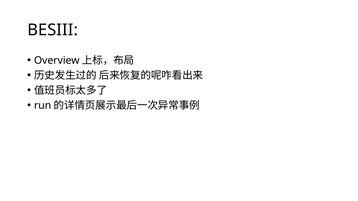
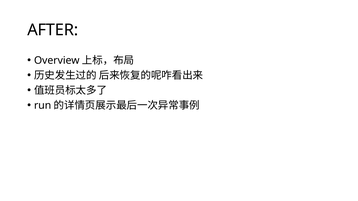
BESIII: BESIII -> AFTER
